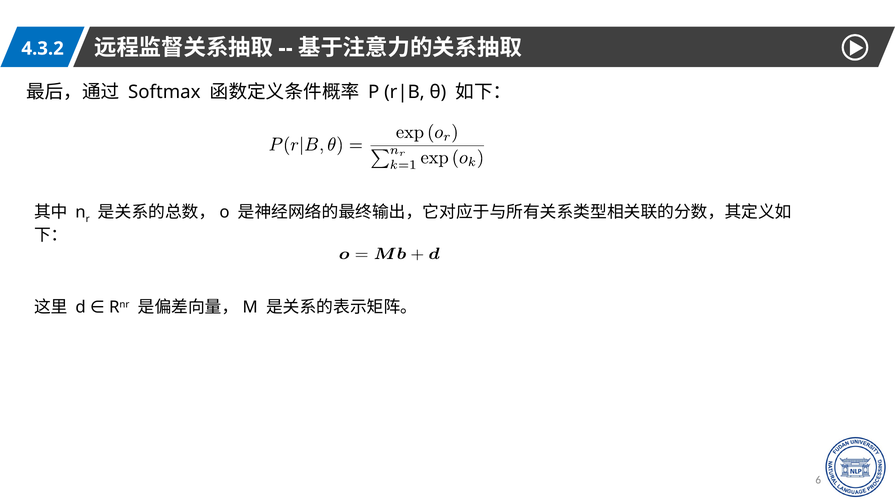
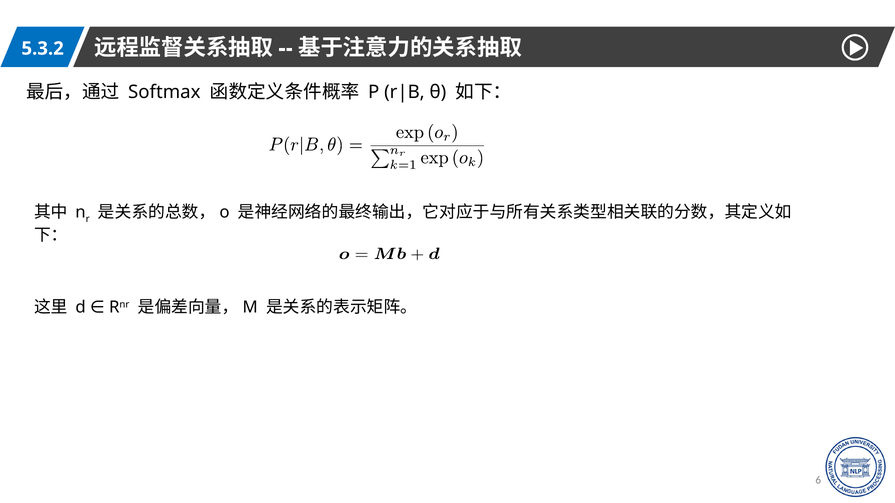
4.3.2: 4.3.2 -> 5.3.2
